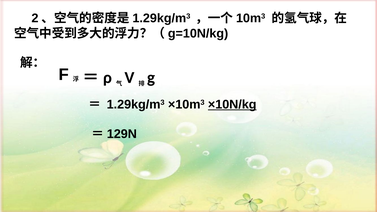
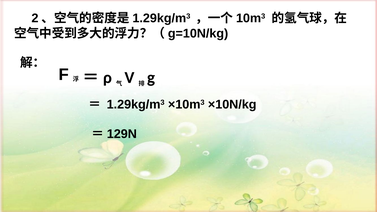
×10N/kg underline: present -> none
